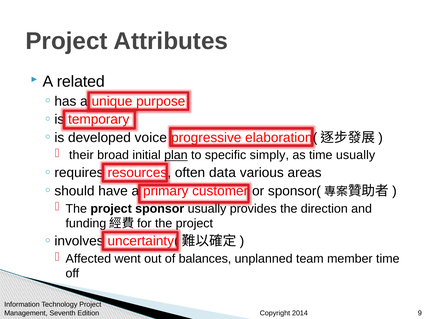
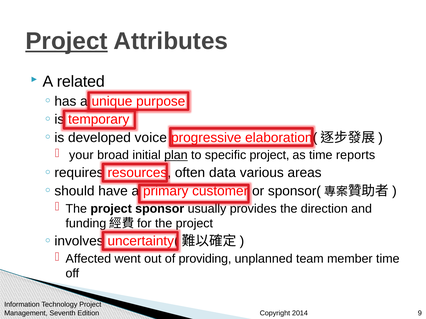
Project at (67, 41) underline: none -> present
their: their -> your
specific simply: simply -> project
time usually: usually -> reports
balances: balances -> providing
